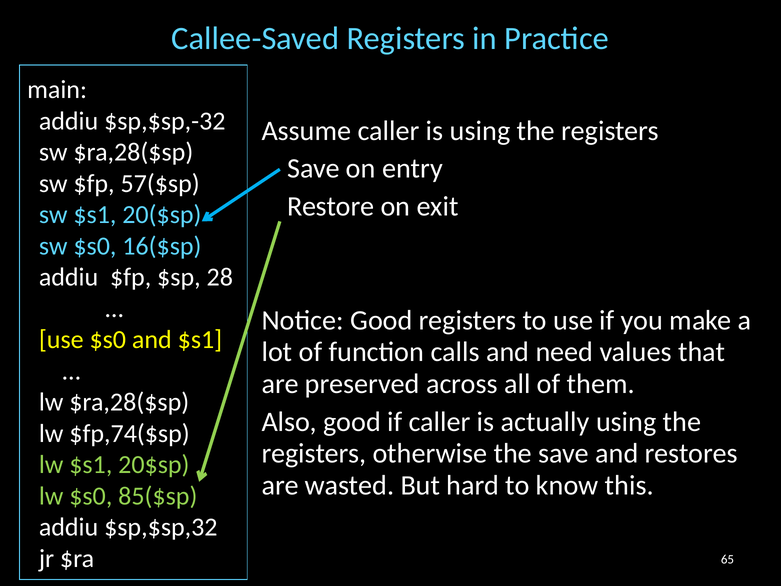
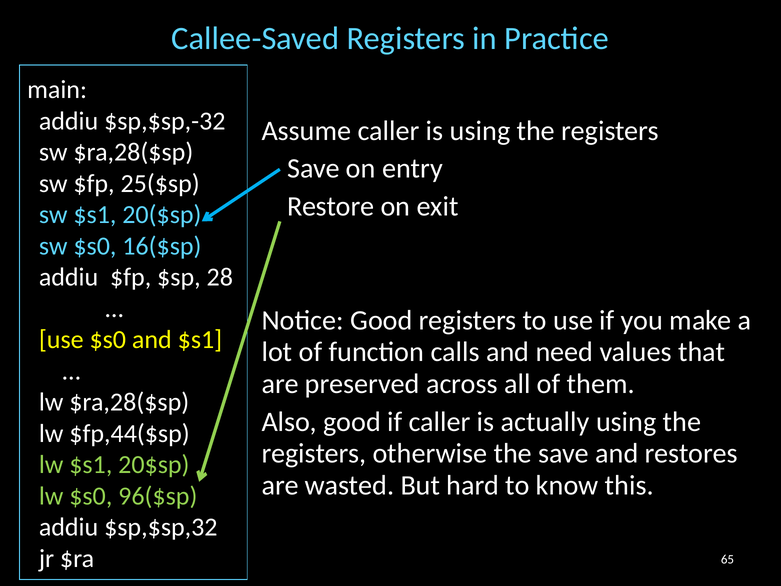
57($sp: 57($sp -> 25($sp
$fp,74($sp: $fp,74($sp -> $fp,44($sp
85($sp: 85($sp -> 96($sp
